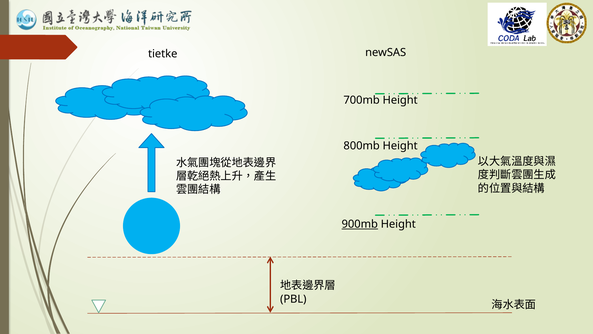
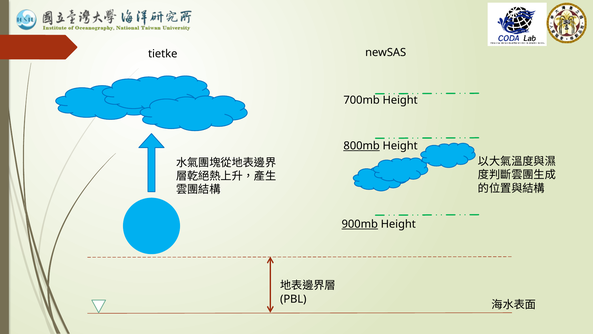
800mb underline: none -> present
